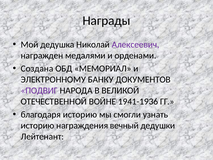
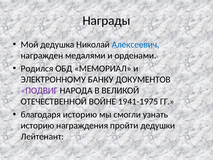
Алексеевич colour: purple -> blue
Создана: Создана -> Родился
1941-1936: 1941-1936 -> 1941-1975
вечный: вечный -> пройти
